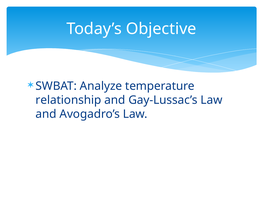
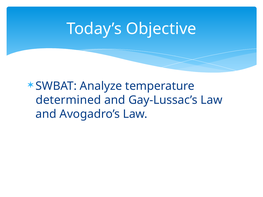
relationship: relationship -> determined
